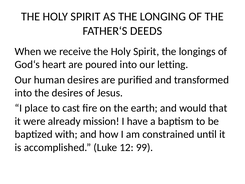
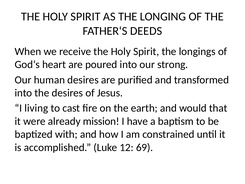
letting: letting -> strong
place: place -> living
99: 99 -> 69
